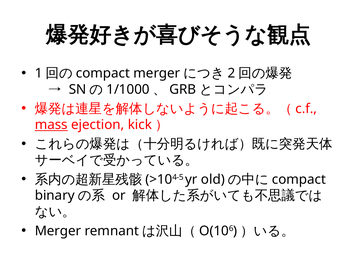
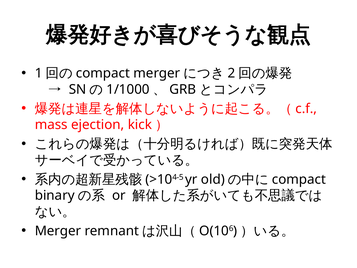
mass underline: present -> none
